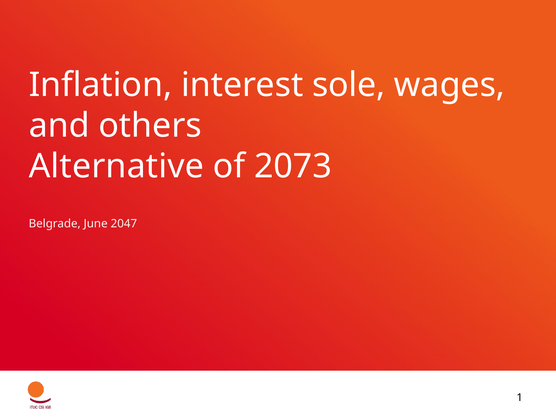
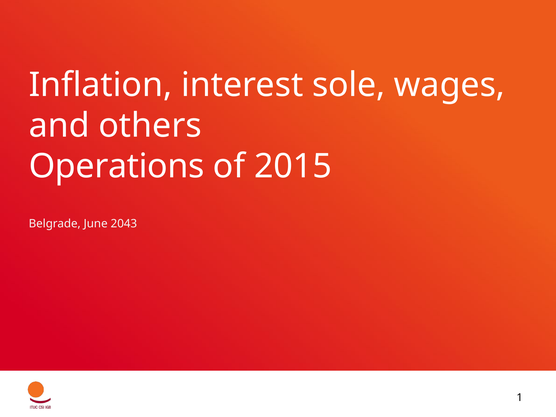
Alternative: Alternative -> Operations
2073: 2073 -> 2015
2047: 2047 -> 2043
